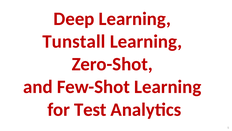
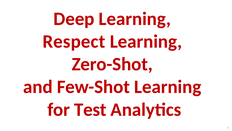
Tunstall: Tunstall -> Respect
